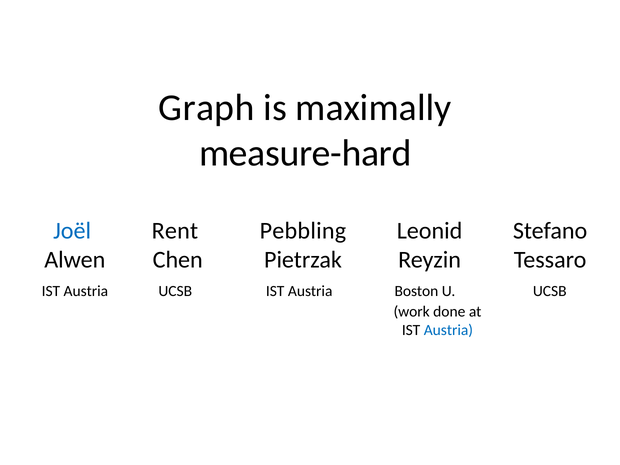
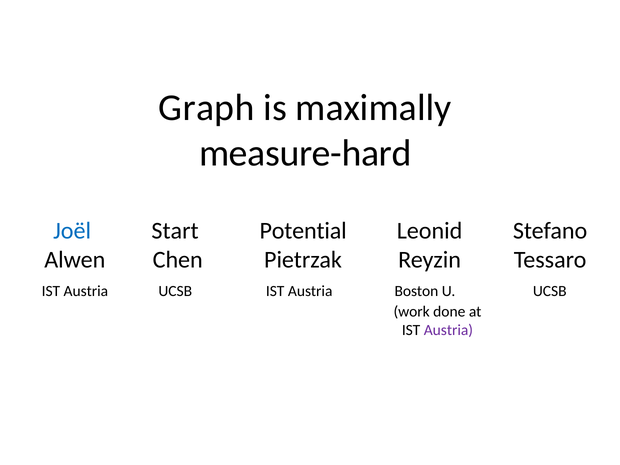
Rent: Rent -> Start
Pebbling: Pebbling -> Potential
Austria at (448, 330) colour: blue -> purple
